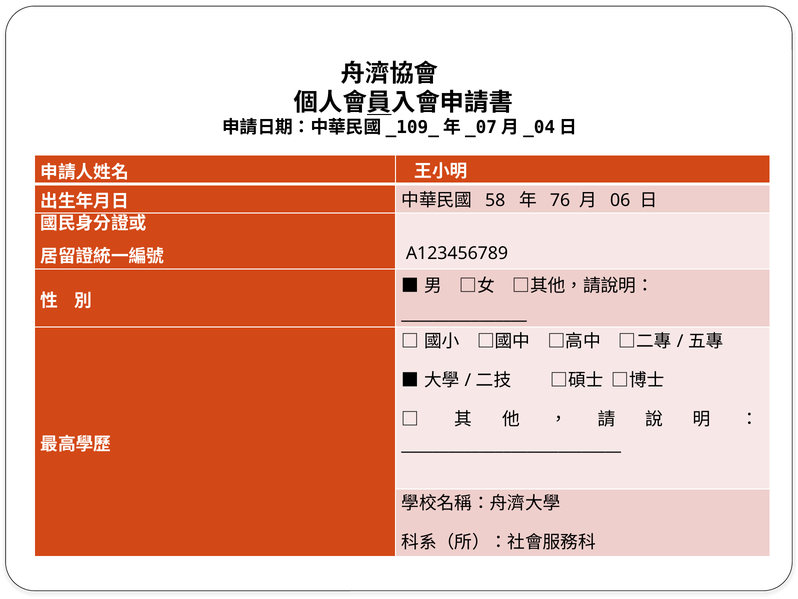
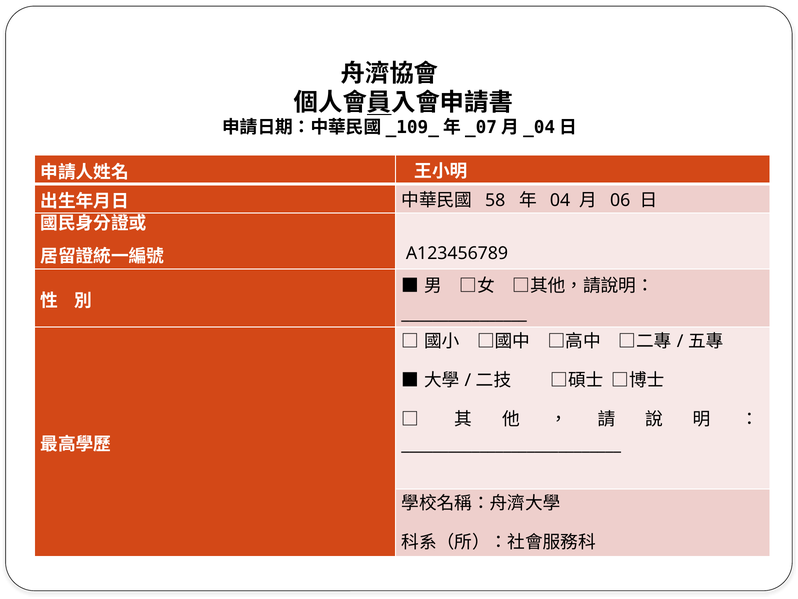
76: 76 -> 04
